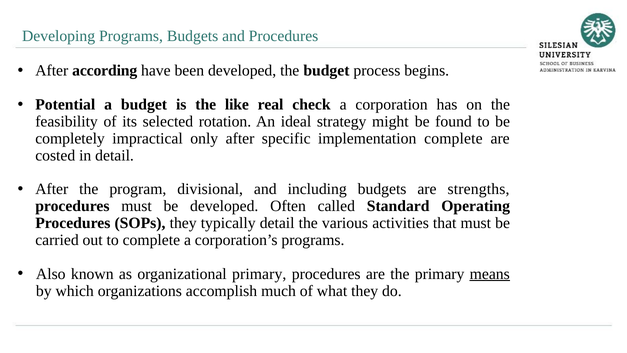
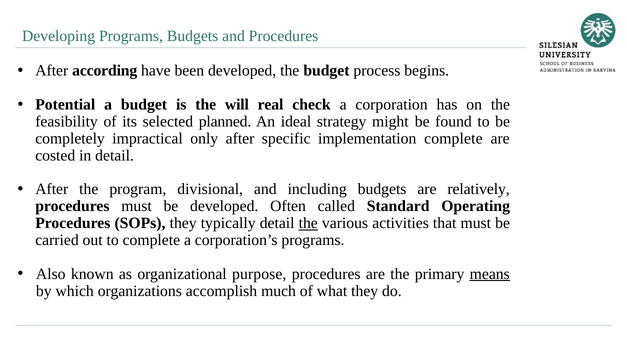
like: like -> will
rotation: rotation -> planned
strengths: strengths -> relatively
the at (308, 223) underline: none -> present
organizational primary: primary -> purpose
